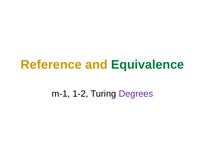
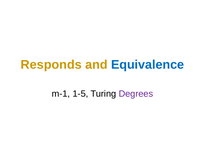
Reference: Reference -> Responds
Equivalence colour: green -> blue
1-2: 1-2 -> 1-5
